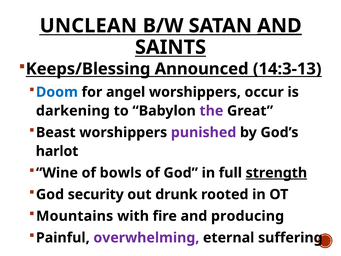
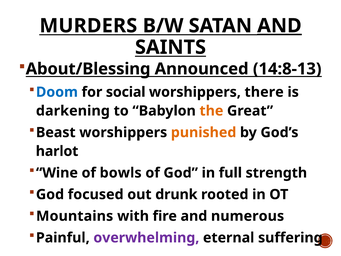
UNCLEAN: UNCLEAN -> MURDERS
Keeps/Blessing: Keeps/Blessing -> About/Blessing
14:3-13: 14:3-13 -> 14:8-13
angel: angel -> social
occur: occur -> there
the colour: purple -> orange
punished colour: purple -> orange
strength underline: present -> none
security: security -> focused
producing: producing -> numerous
